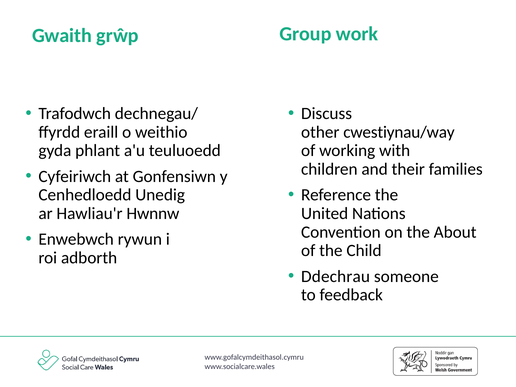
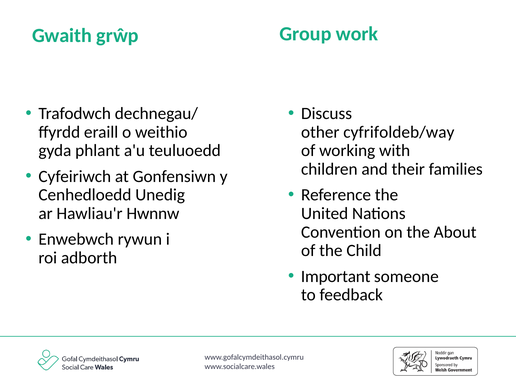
cwestiynau/way: cwestiynau/way -> cyfrifoldeb/way
Ddechrau: Ddechrau -> Important
